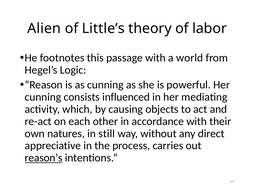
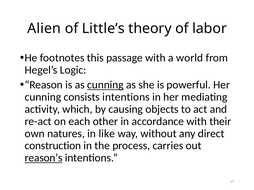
cunning at (105, 85) underline: none -> present
consists influenced: influenced -> intentions
still: still -> like
appreciative: appreciative -> construction
